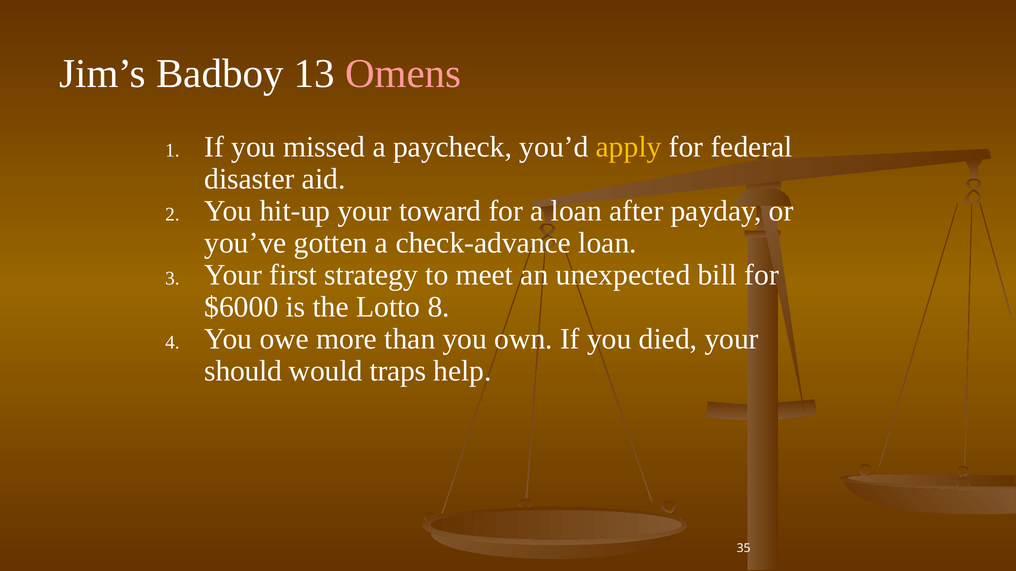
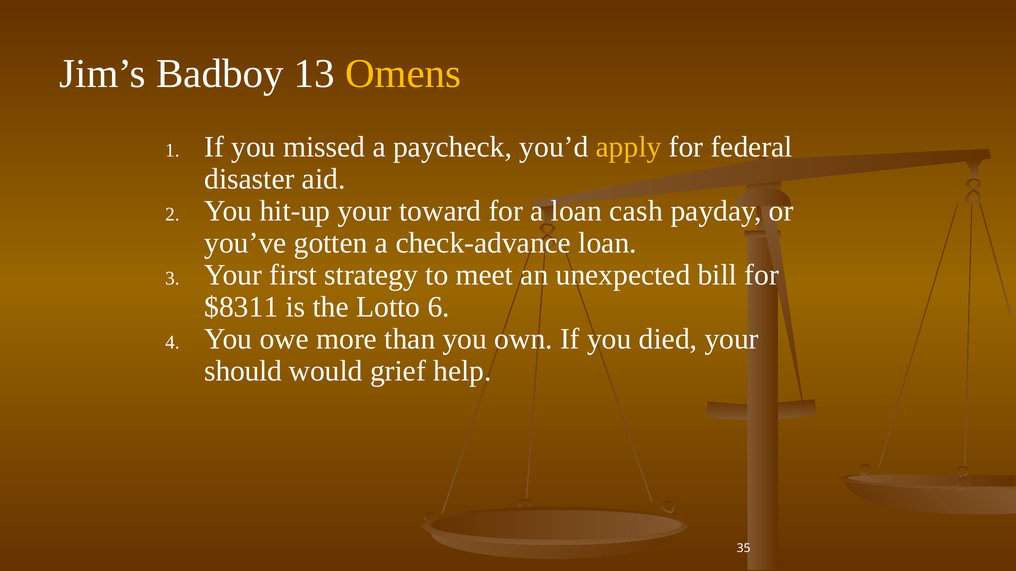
Omens colour: pink -> yellow
after: after -> cash
$6000: $6000 -> $8311
8: 8 -> 6
traps: traps -> grief
